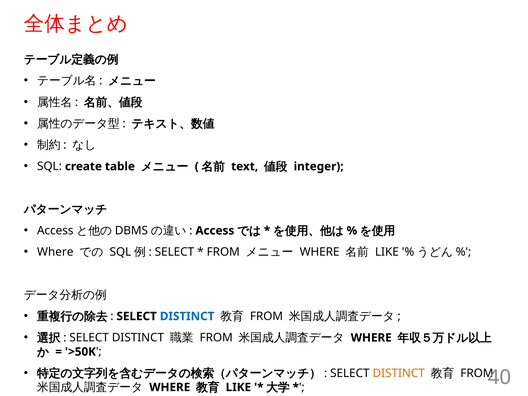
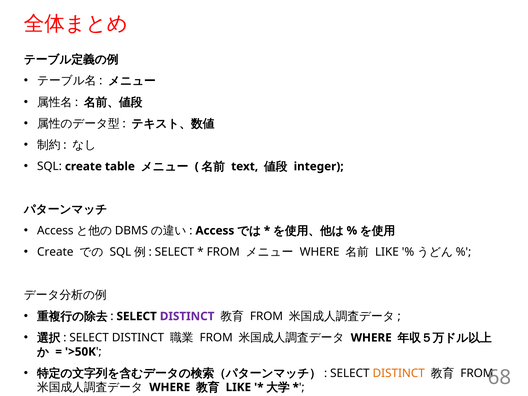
Where at (55, 252): Where -> Create
DISTINCT at (187, 316) colour: blue -> purple
40: 40 -> 68
